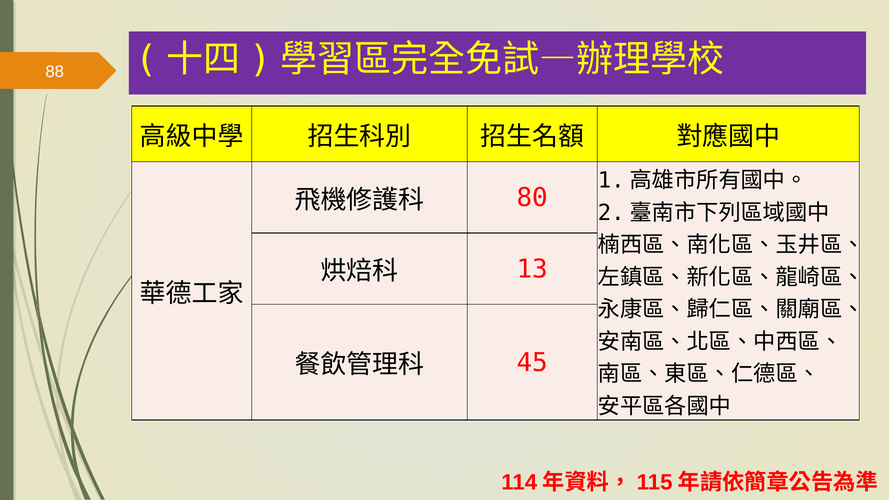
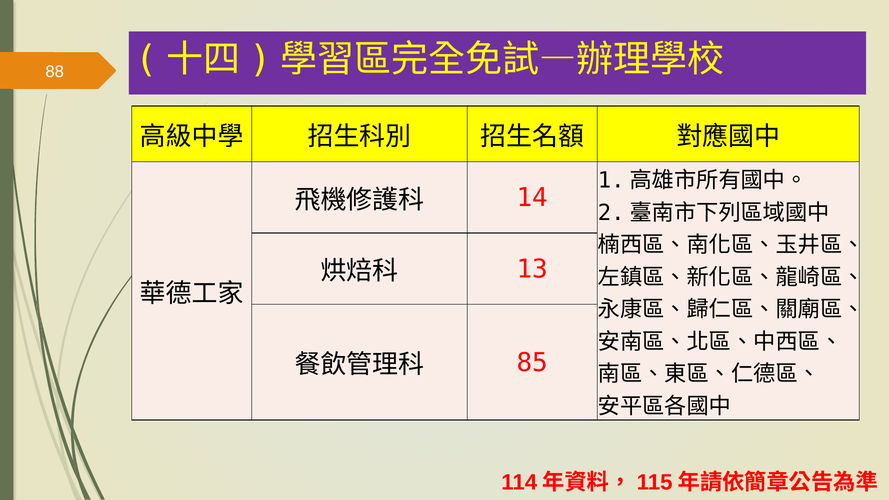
80: 80 -> 14
45: 45 -> 85
